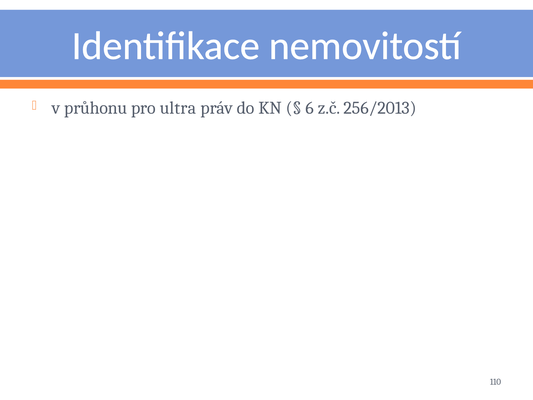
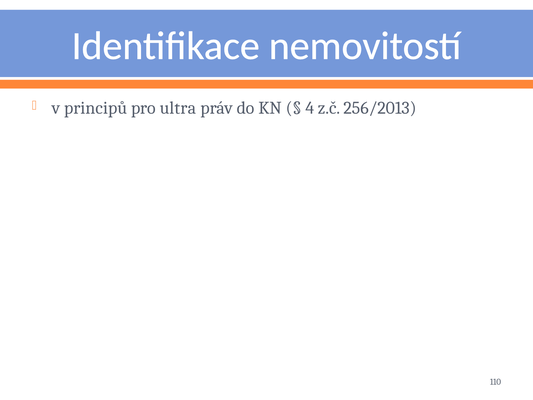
průhonu: průhonu -> principů
6: 6 -> 4
